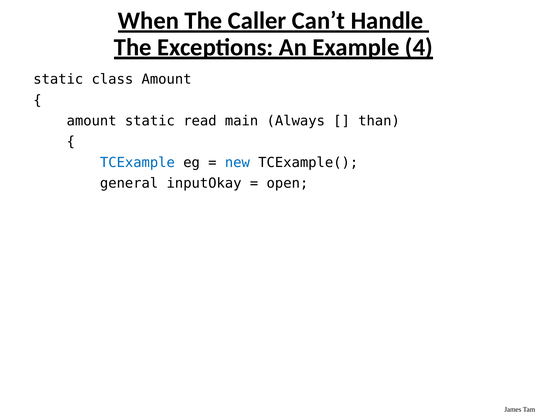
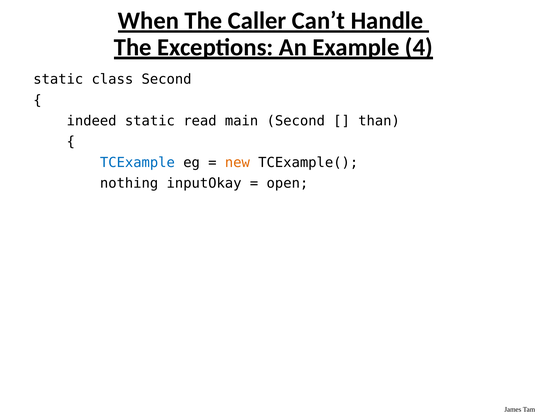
class Amount: Amount -> Second
amount at (92, 121): amount -> indeed
main Always: Always -> Second
new colour: blue -> orange
general: general -> nothing
